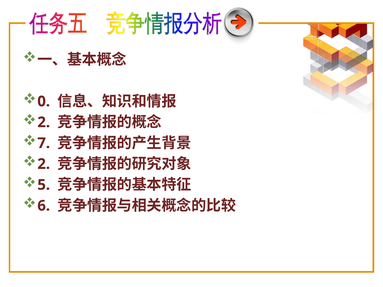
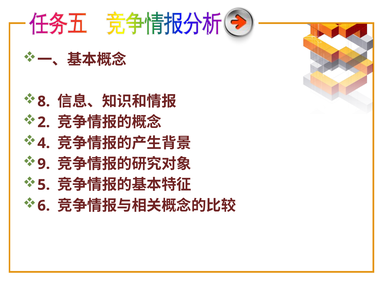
0: 0 -> 8
7: 7 -> 4
2 at (44, 164): 2 -> 9
